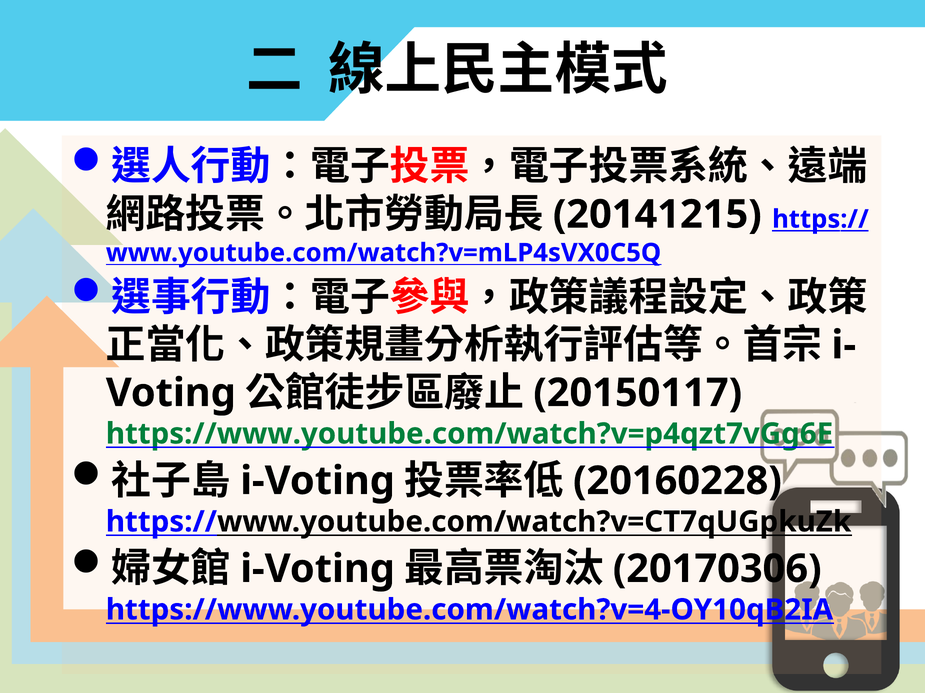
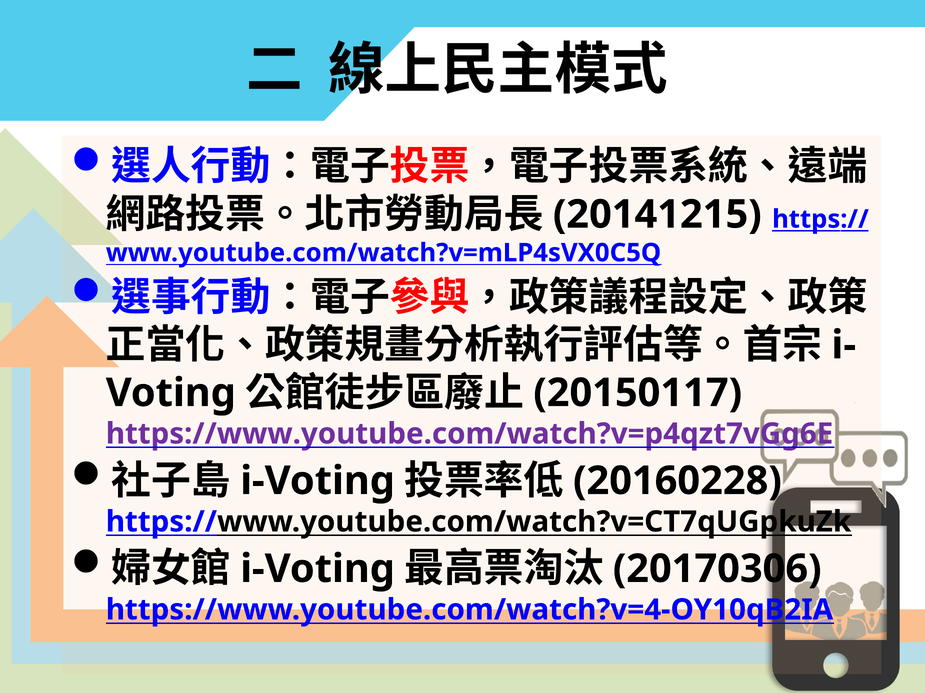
https://www.youtube.com/watch?v=p4qzt7vGg6E colour: green -> purple
